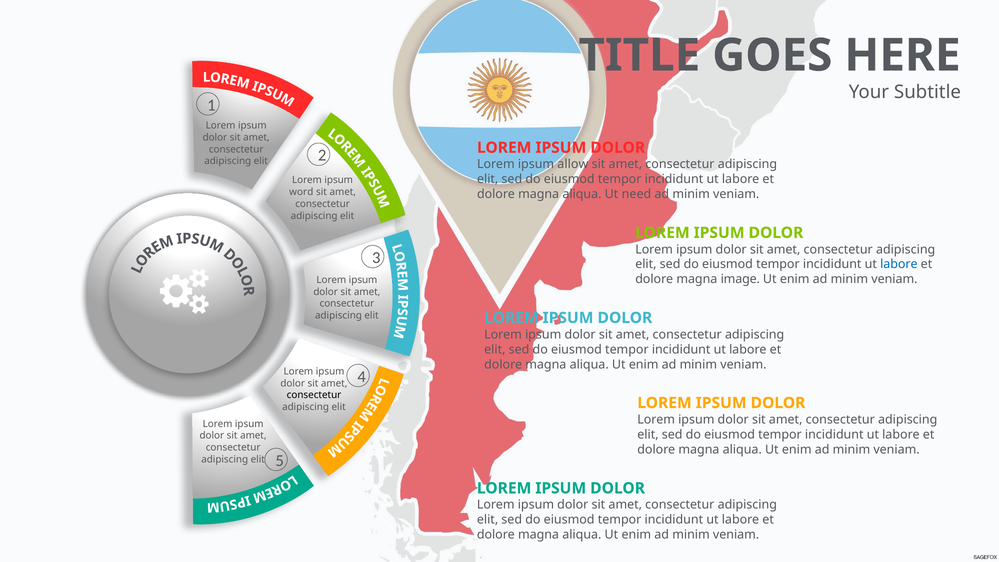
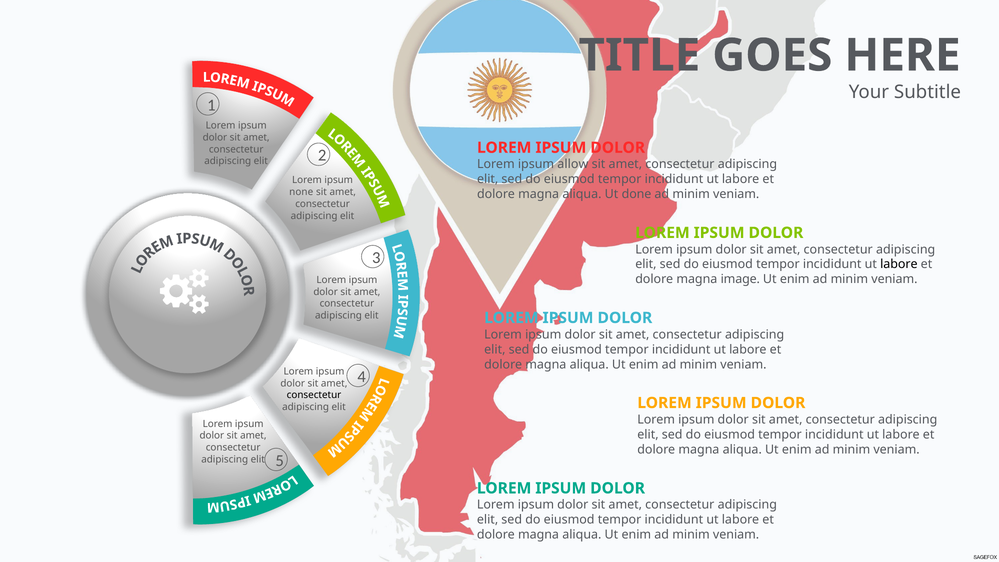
word: word -> none
need: need -> done
labore at (899, 264) colour: blue -> black
